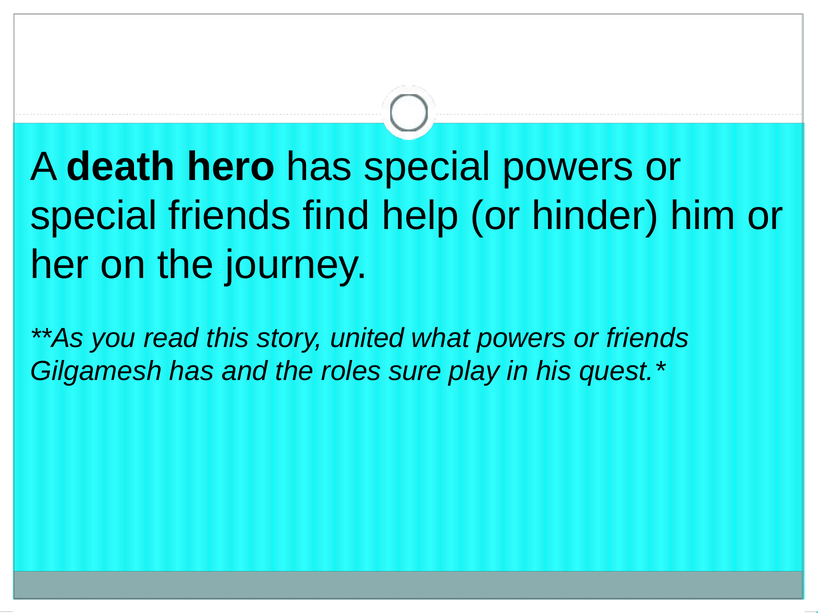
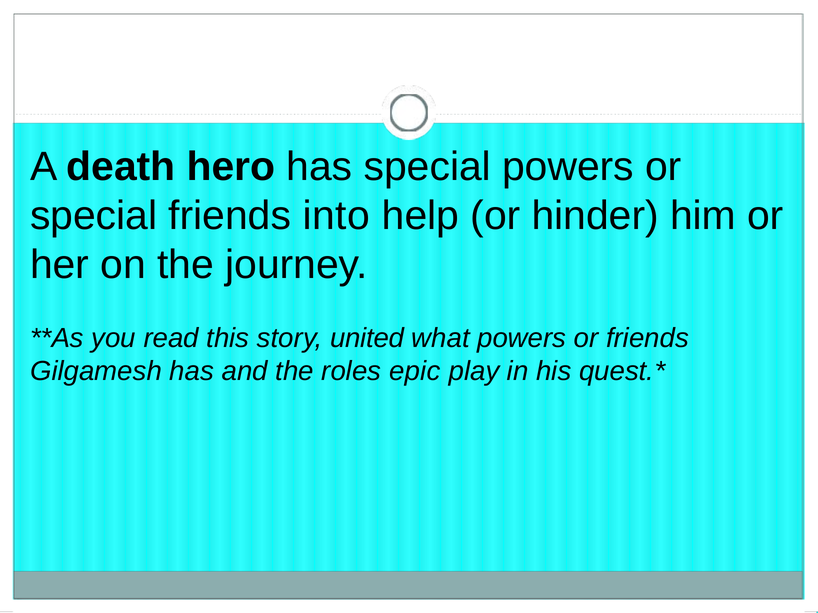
find: find -> into
sure: sure -> epic
